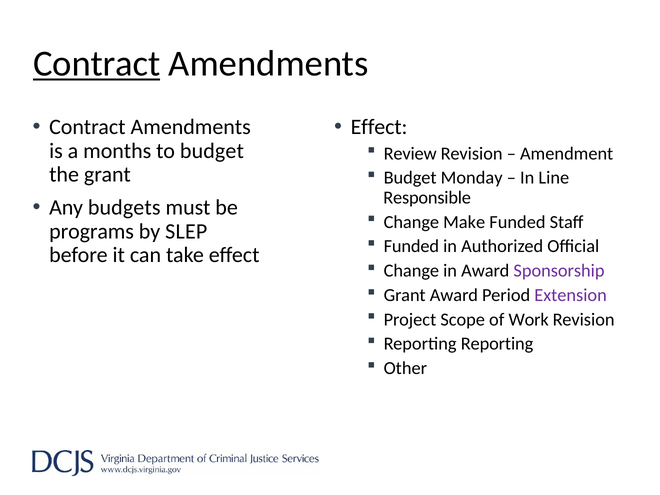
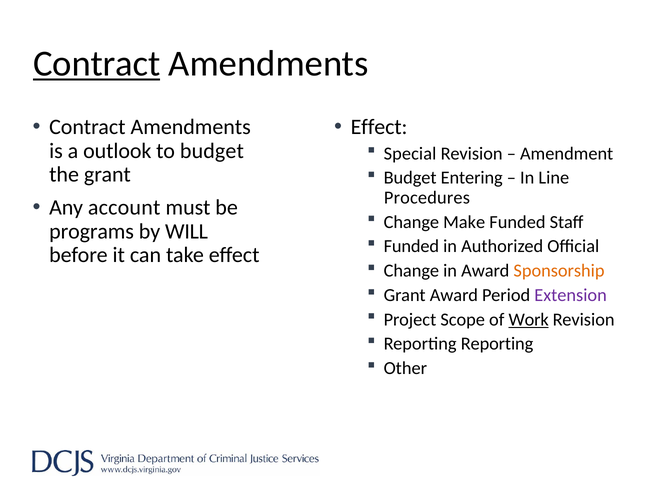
months: months -> outlook
Review: Review -> Special
Monday: Monday -> Entering
Responsible: Responsible -> Procedures
budgets: budgets -> account
SLEP: SLEP -> WILL
Sponsorship colour: purple -> orange
Work underline: none -> present
